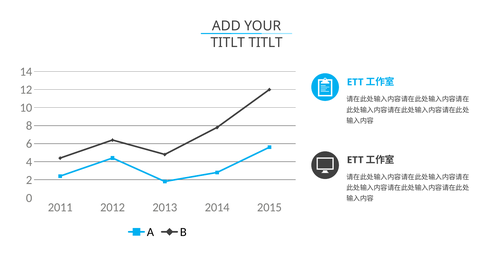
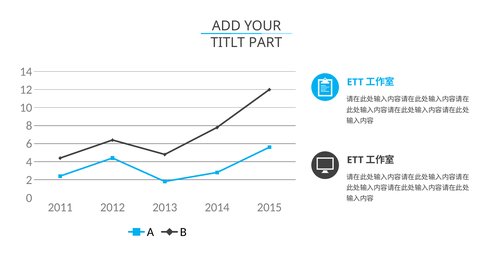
TITLT TITLT: TITLT -> PART
